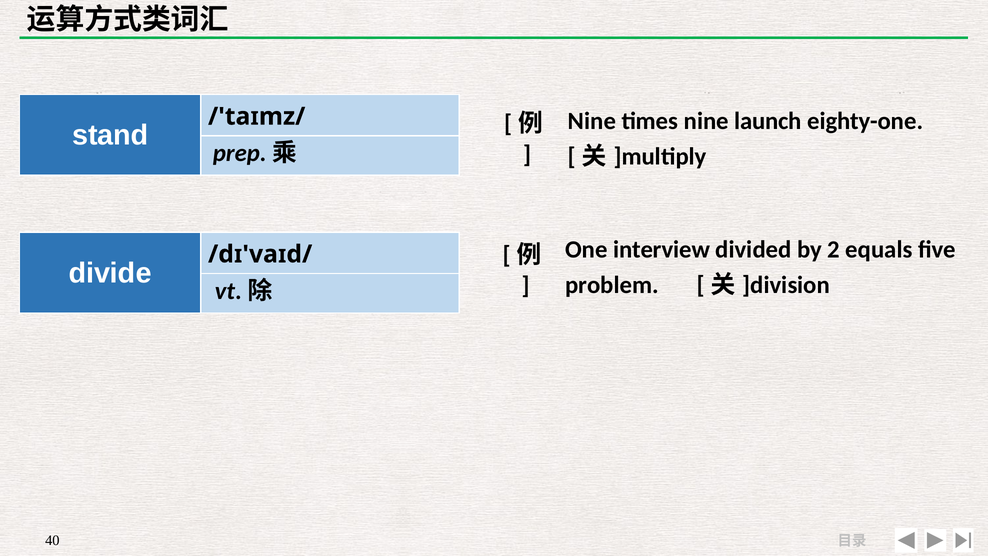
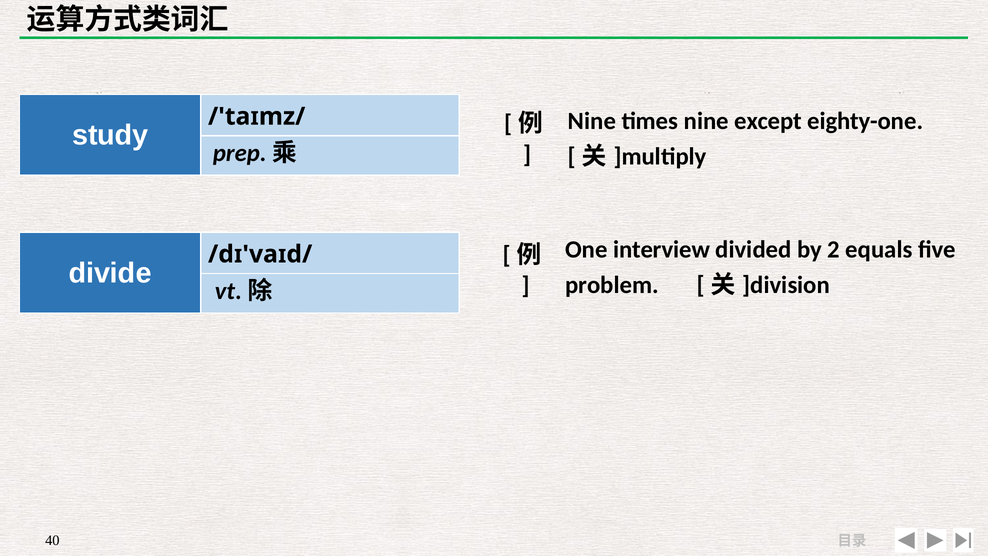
launch: launch -> except
stand: stand -> study
